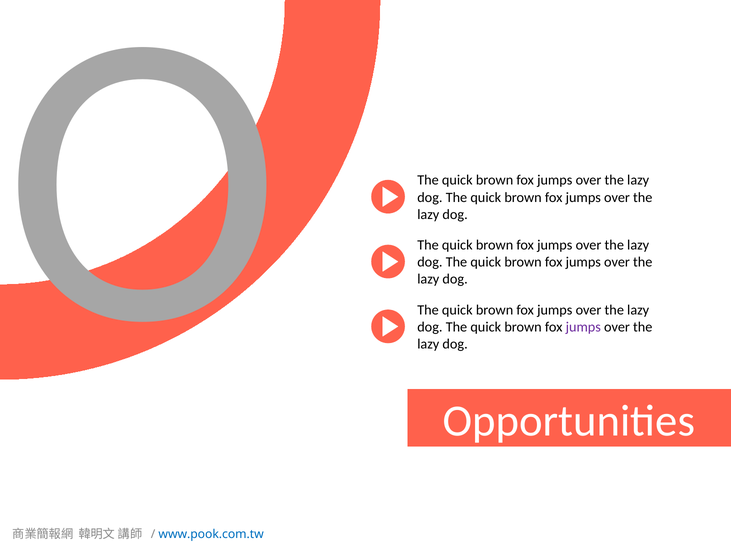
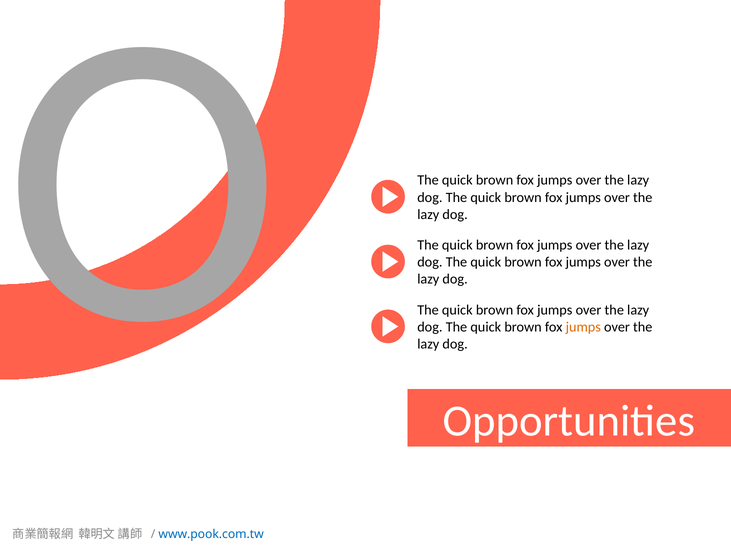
jumps at (583, 327) colour: purple -> orange
